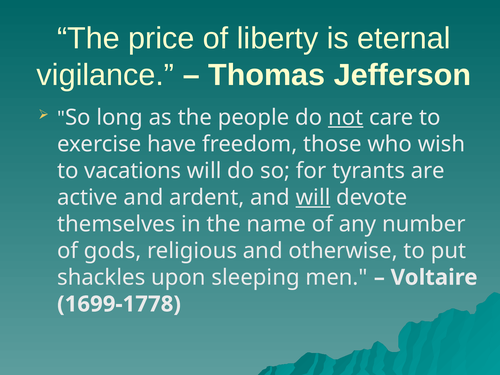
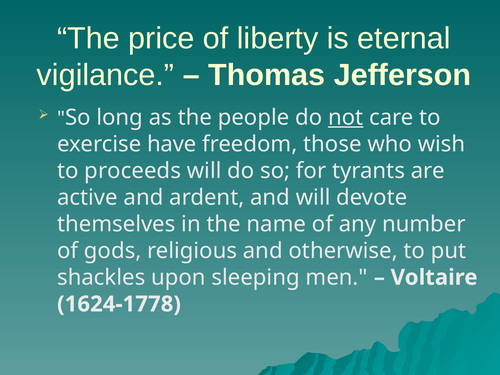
vacations: vacations -> proceeds
will at (313, 197) underline: present -> none
1699-1778: 1699-1778 -> 1624-1778
